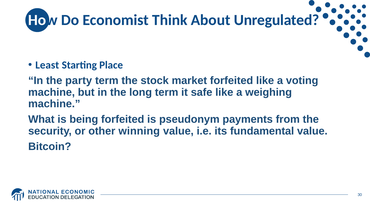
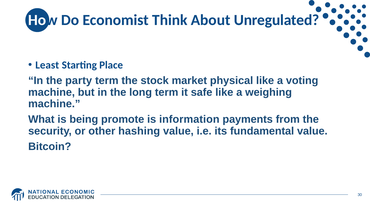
market forfeited: forfeited -> physical
being forfeited: forfeited -> promote
pseudonym: pseudonym -> information
winning: winning -> hashing
